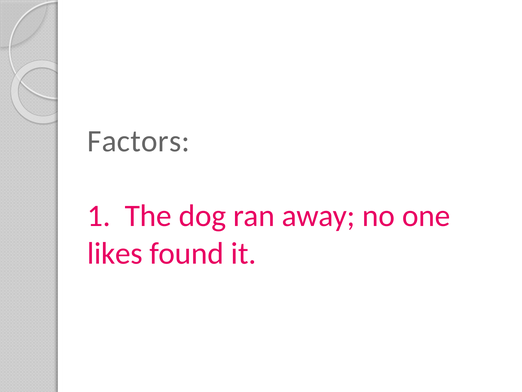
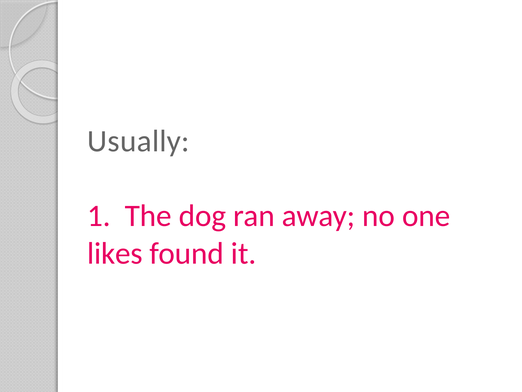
Factors: Factors -> Usually
